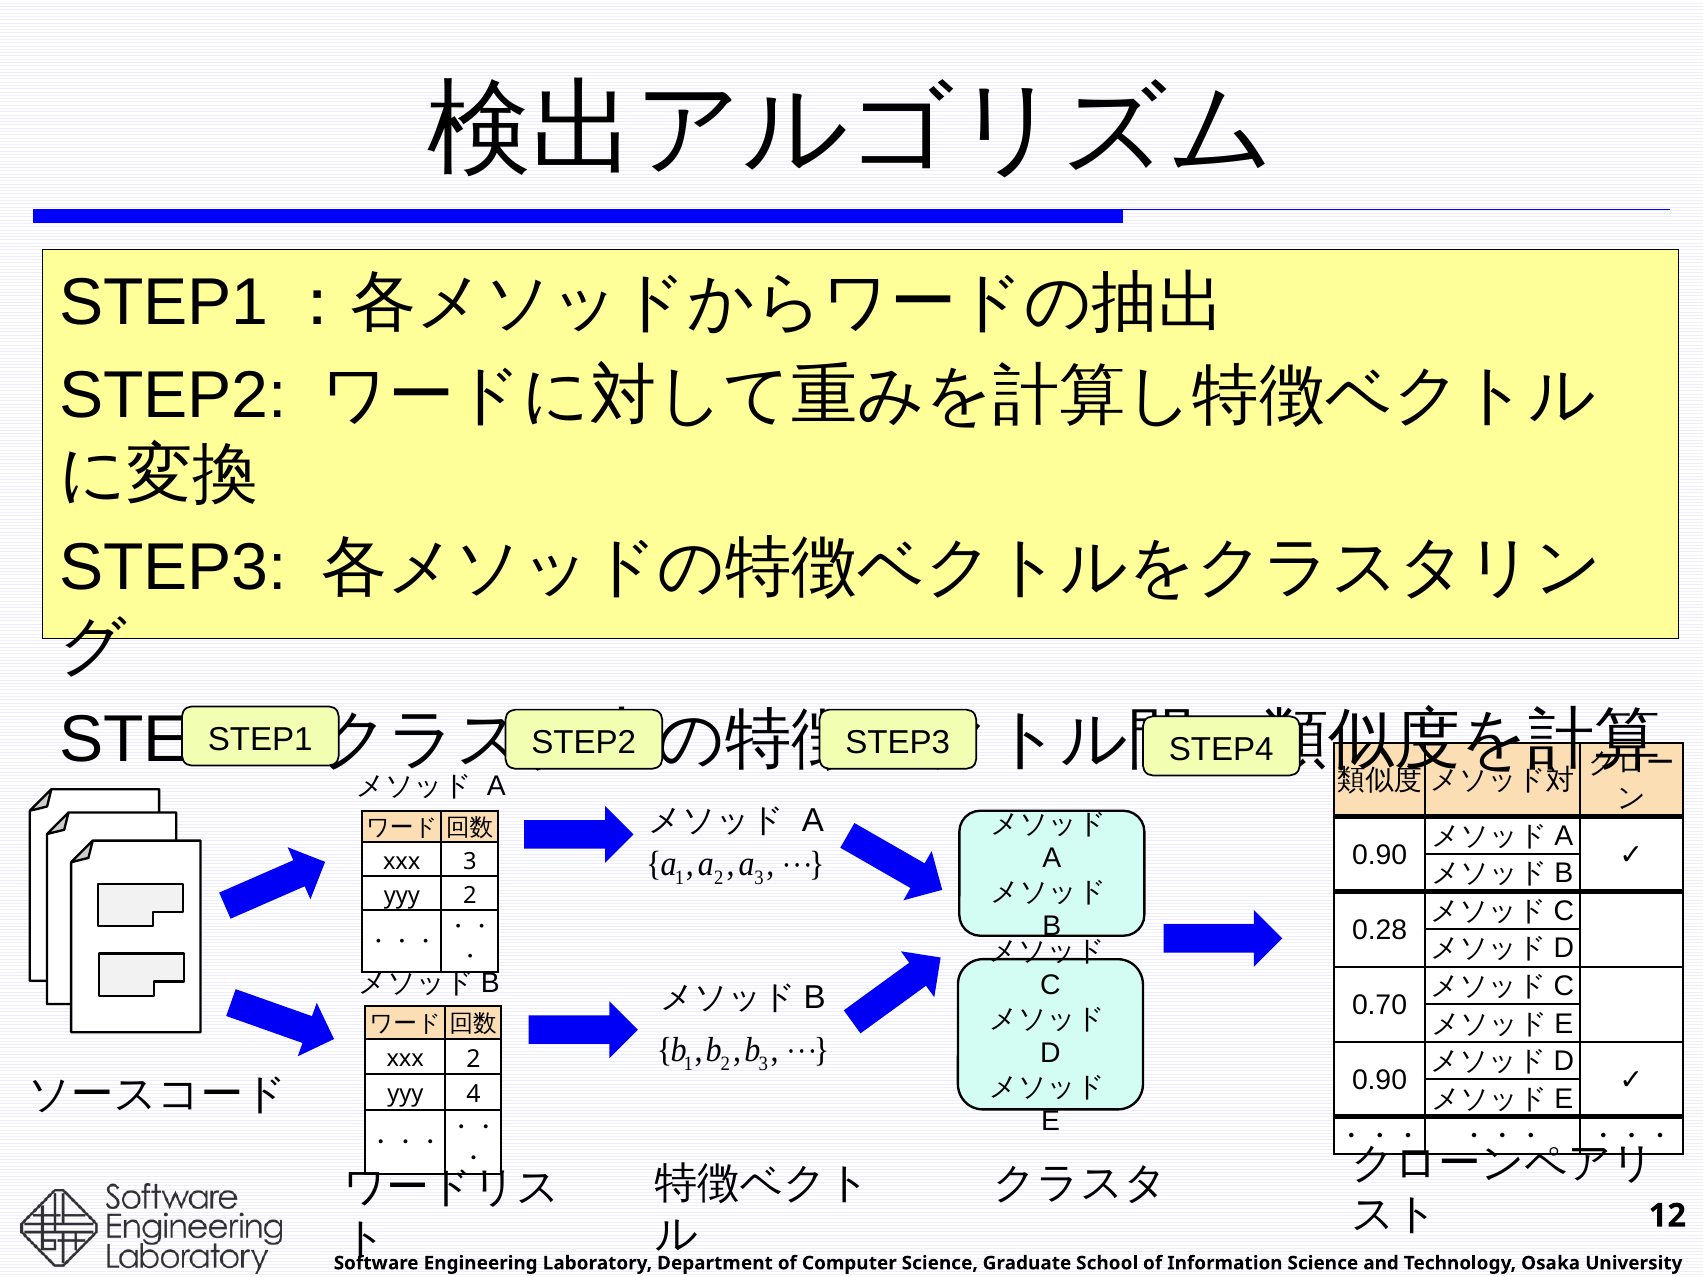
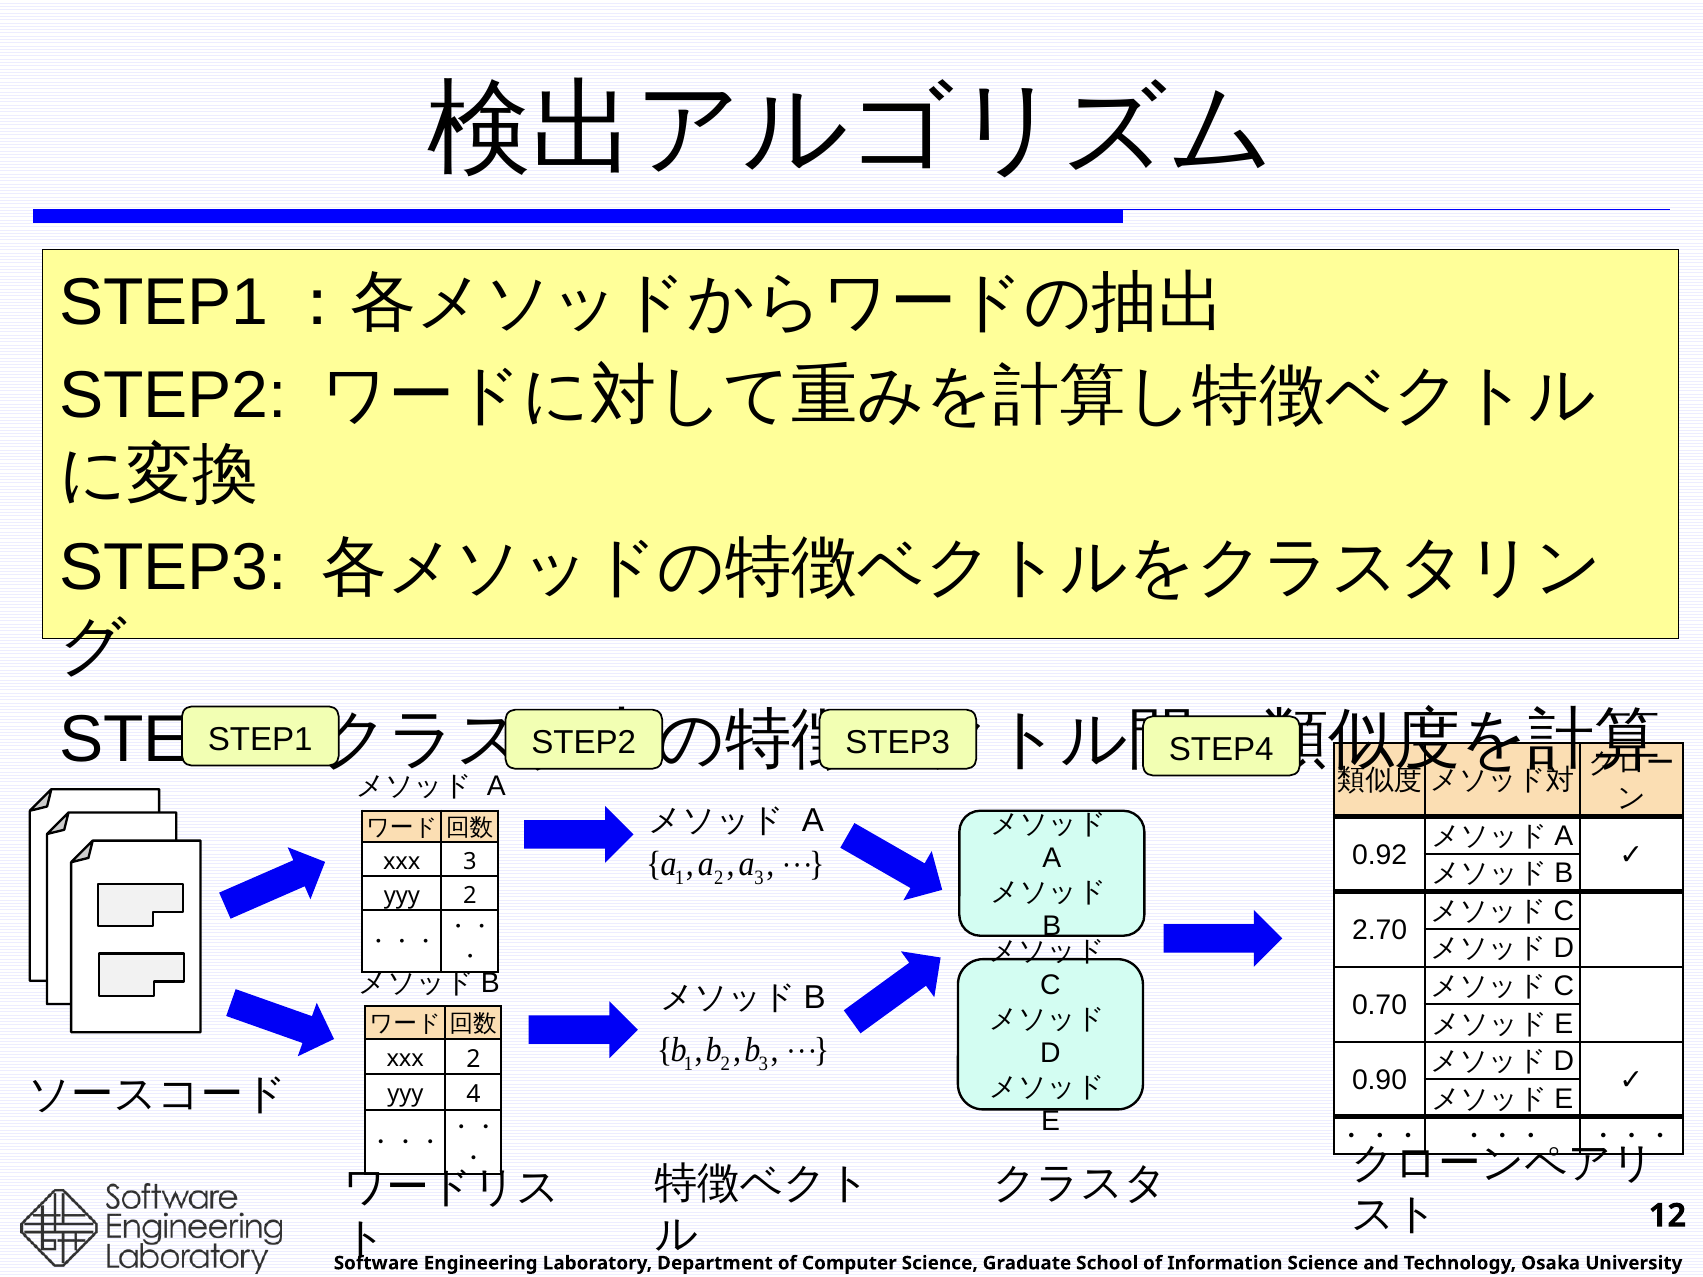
0.90 at (1380, 856): 0.90 -> 0.92
0.28: 0.28 -> 2.70
